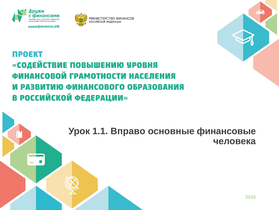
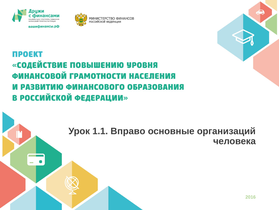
финансовые: финансовые -> организаций
